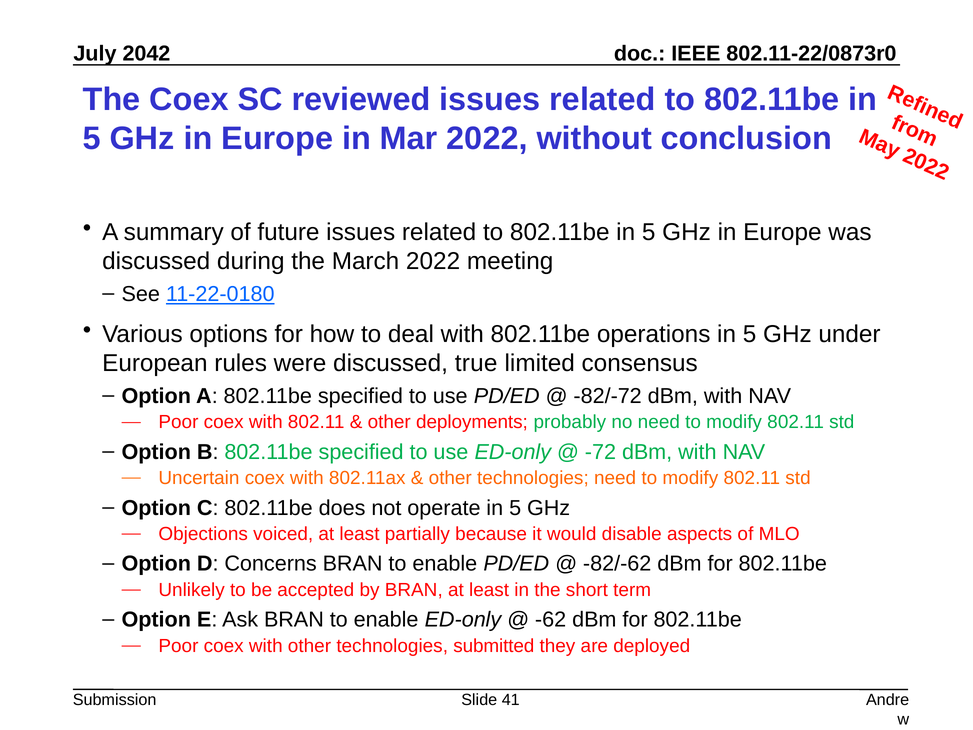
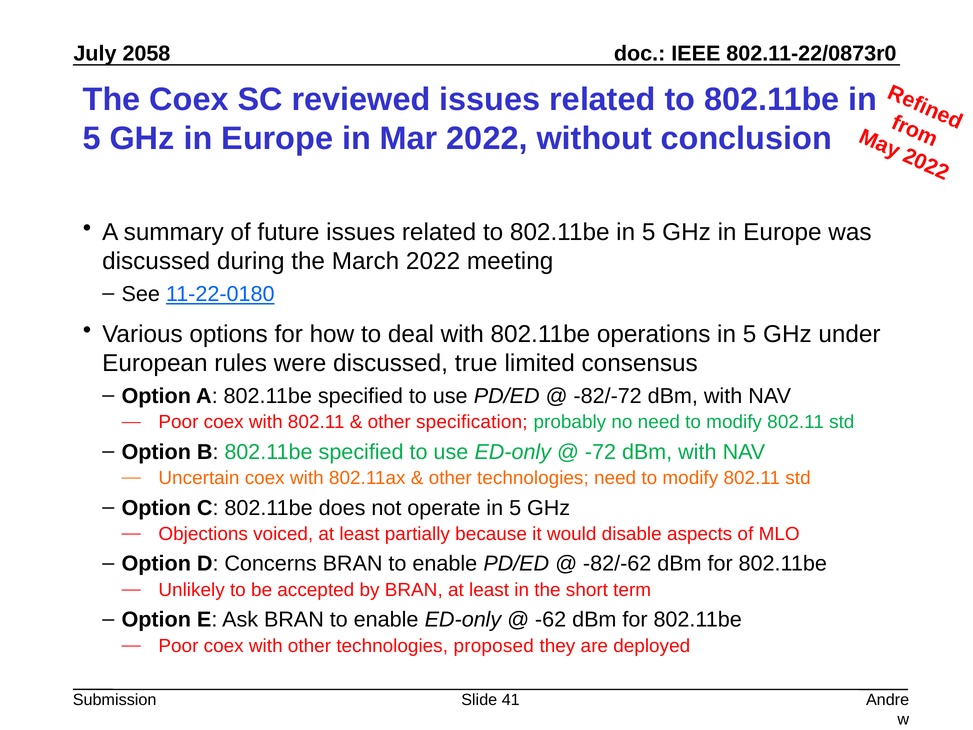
2042: 2042 -> 2058
deployments: deployments -> specification
submitted: submitted -> proposed
